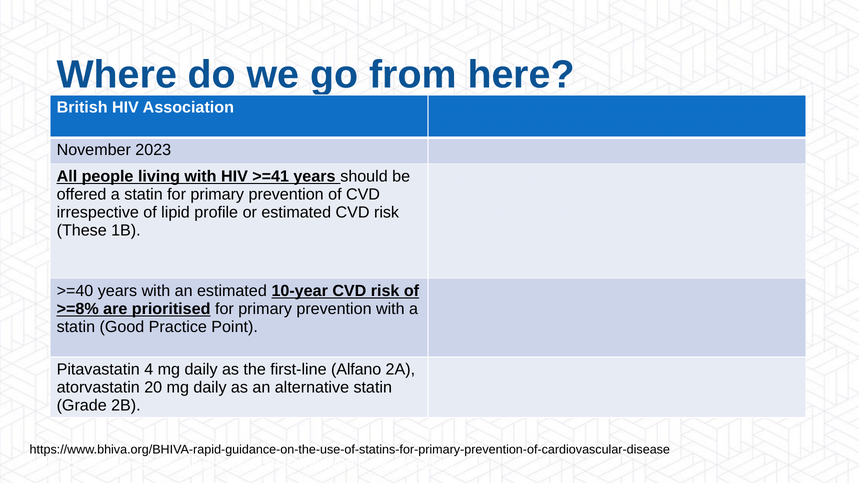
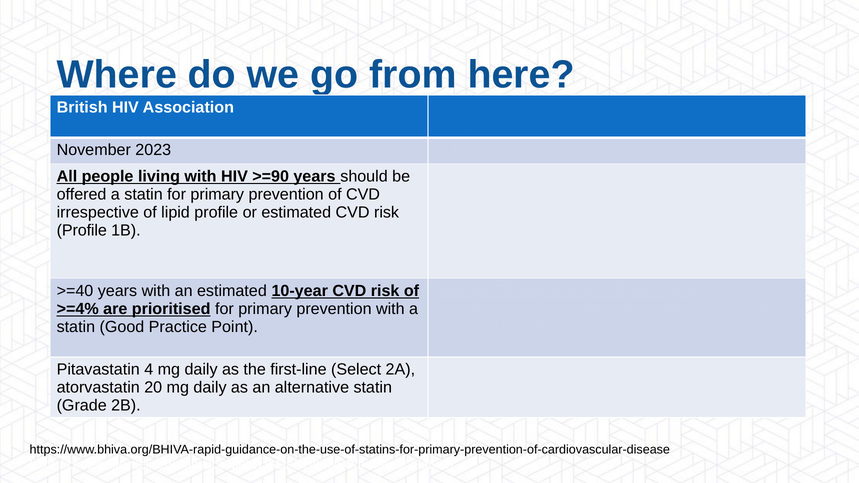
>=41: >=41 -> >=90
These at (82, 230): These -> Profile
>=8%: >=8% -> >=4%
Alfano: Alfano -> Select
